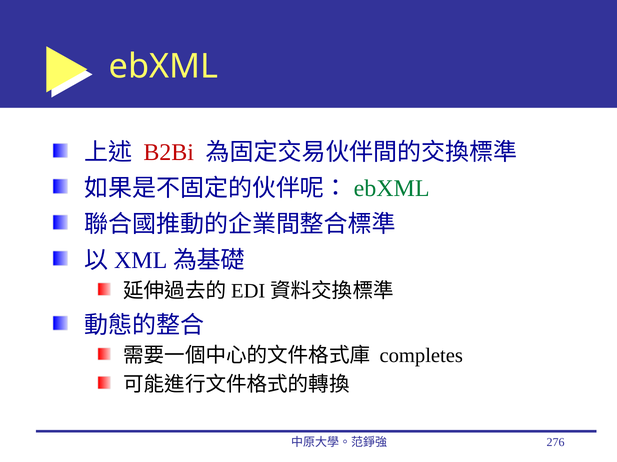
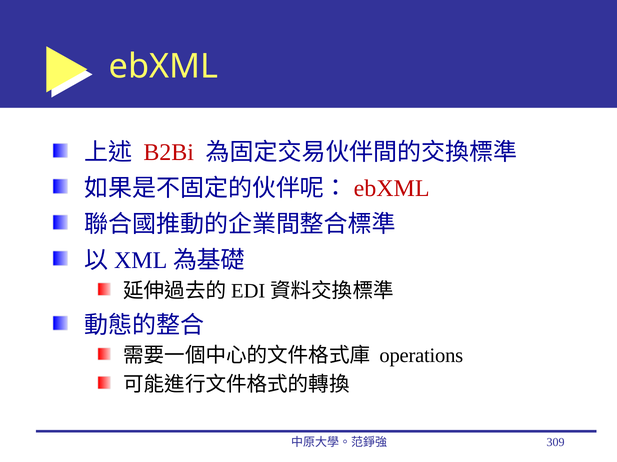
ebXML at (392, 189) colour: green -> red
completes: completes -> operations
276: 276 -> 309
